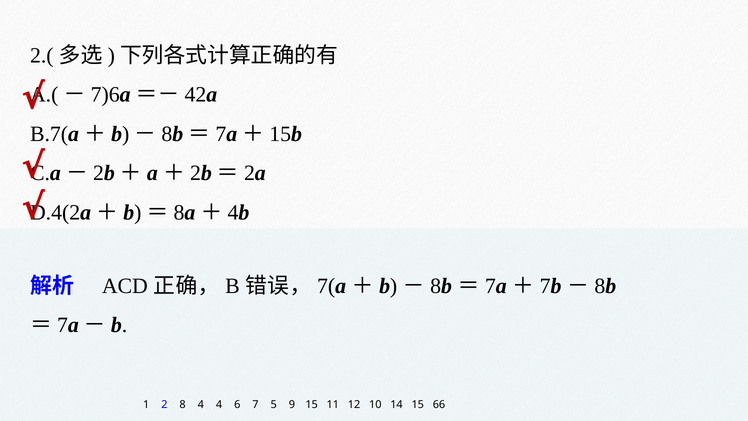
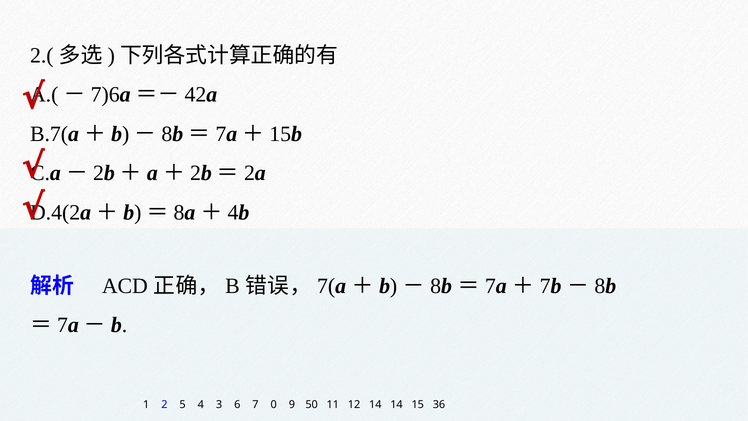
8: 8 -> 5
4 4: 4 -> 3
5: 5 -> 0
9 15: 15 -> 50
12 10: 10 -> 14
66: 66 -> 36
